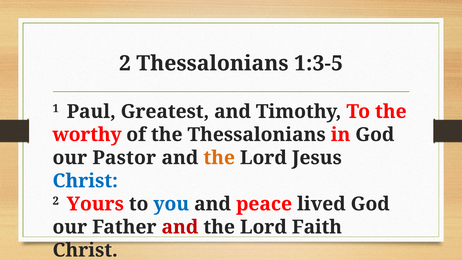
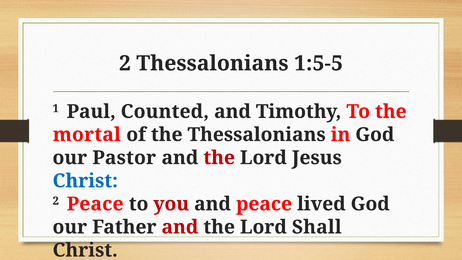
1:3-5: 1:3-5 -> 1:5-5
Greatest: Greatest -> Counted
worthy: worthy -> mortal
the at (219, 158) colour: orange -> red
2 Yours: Yours -> Peace
you colour: blue -> red
Faith: Faith -> Shall
